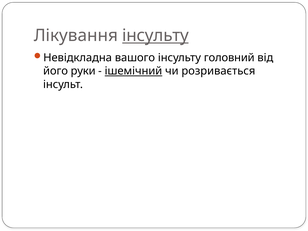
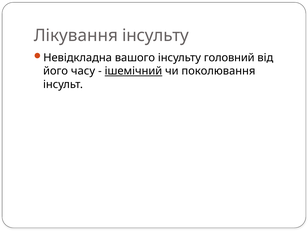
інсульту at (155, 36) underline: present -> none
руки: руки -> часу
розривається: розривається -> поколювання
